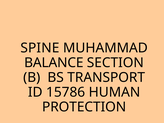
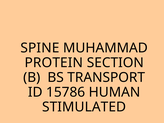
BALANCE: BALANCE -> PROTEIN
PROTECTION: PROTECTION -> STIMULATED
